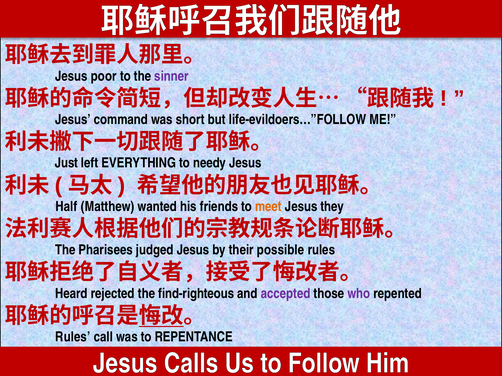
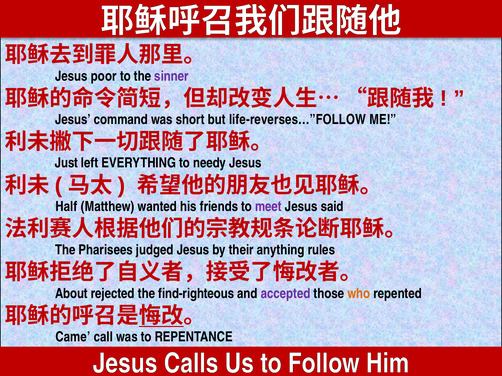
life-evildoers…”FOLLOW: life-evildoers…”FOLLOW -> life-reverses…”FOLLOW
meet colour: orange -> purple
they: they -> said
possible: possible -> anything
Heard: Heard -> About
who colour: purple -> orange
Rules at (73, 337): Rules -> Came
